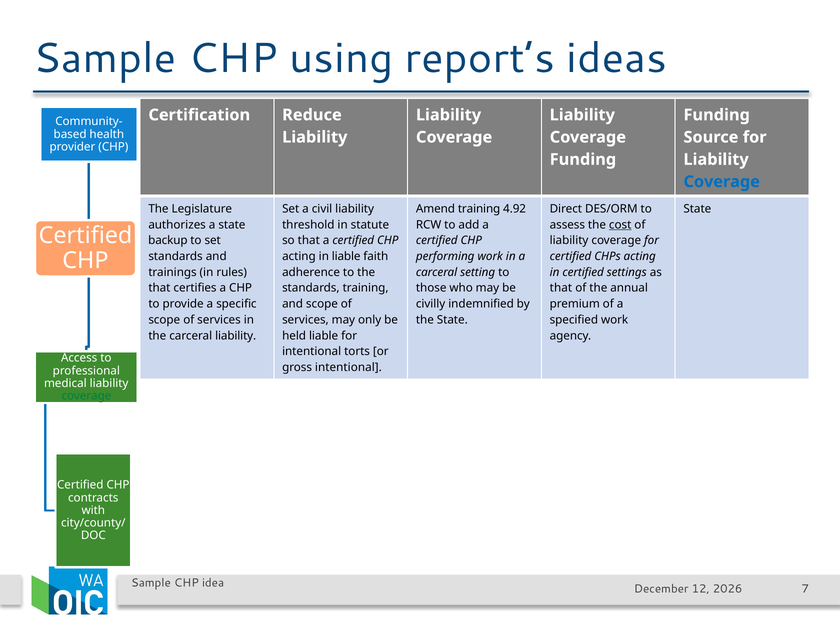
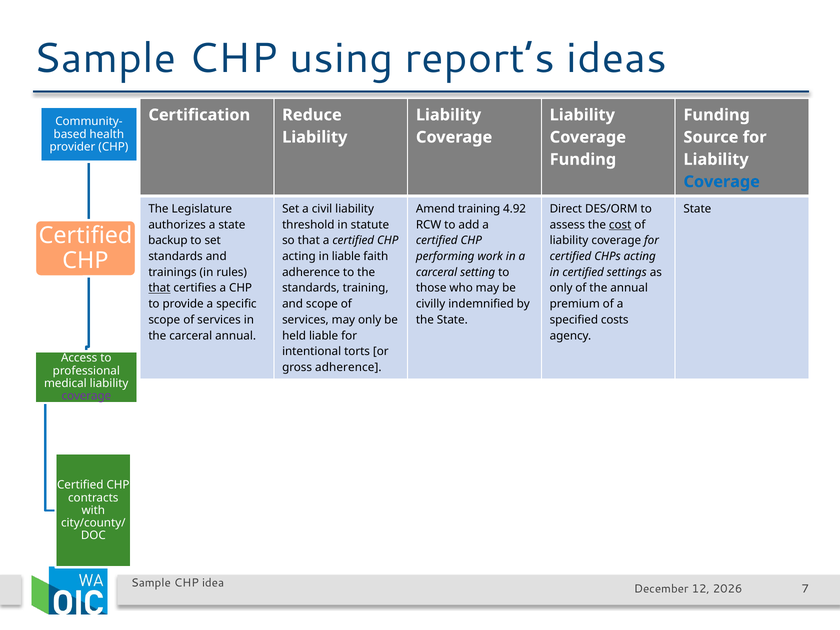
that at (159, 288) underline: none -> present
that at (561, 288): that -> only
specified work: work -> costs
carceral liability: liability -> annual
gross intentional: intentional -> adherence
coverage at (86, 396) colour: green -> purple
